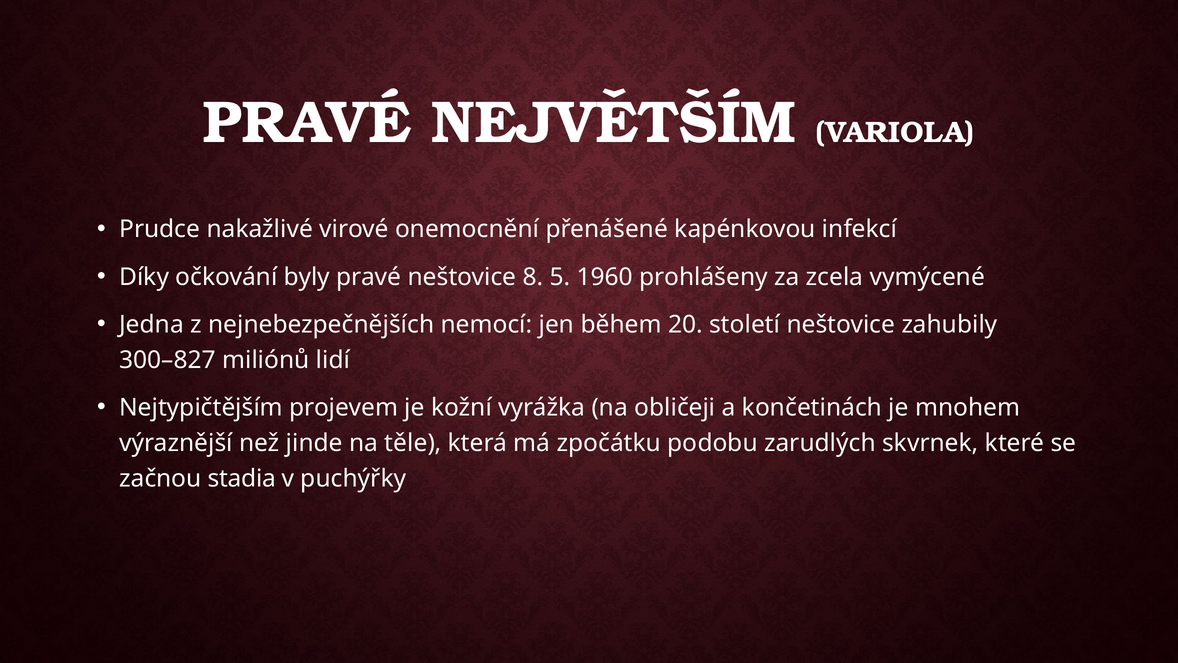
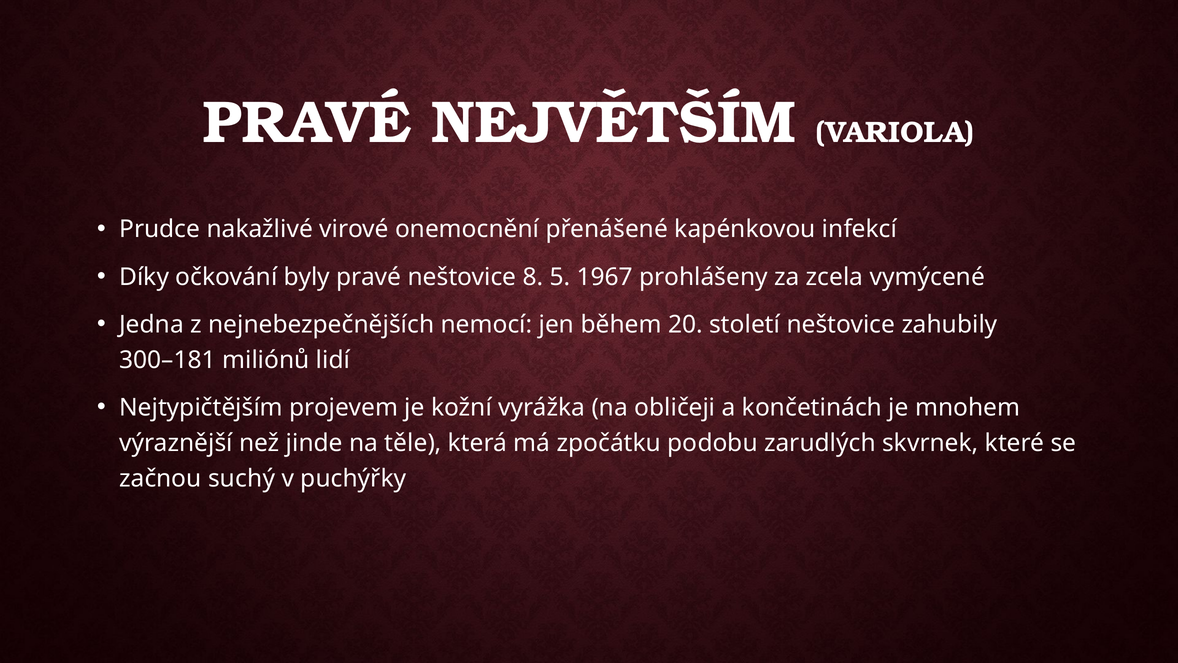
1960: 1960 -> 1967
300–827: 300–827 -> 300–181
stadia: stadia -> suchý
